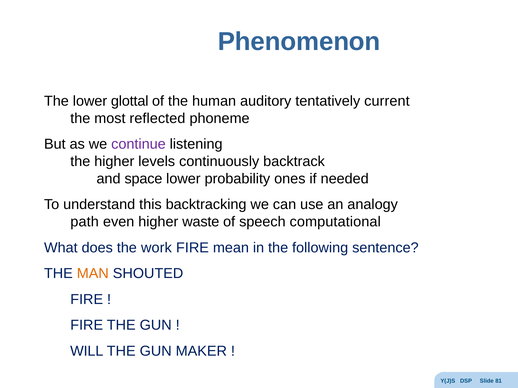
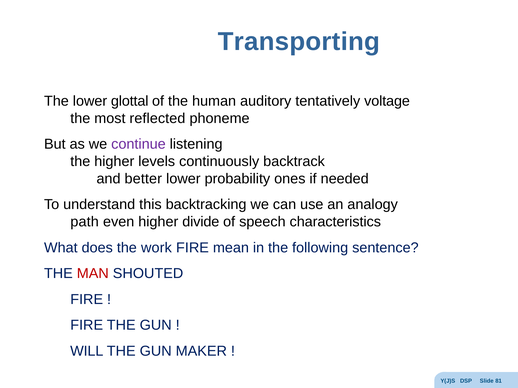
Phenomenon: Phenomenon -> Transporting
current: current -> voltage
space: space -> better
waste: waste -> divide
computational: computational -> characteristics
MAN colour: orange -> red
